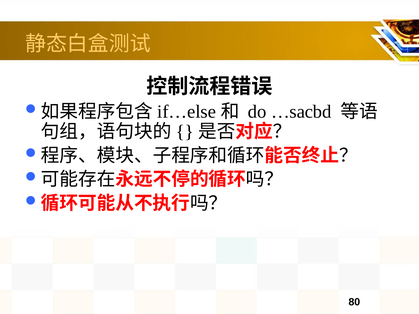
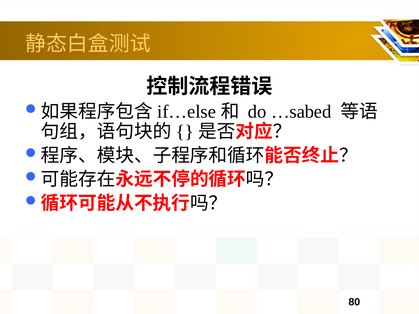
…sacbd: …sacbd -> …sabed
